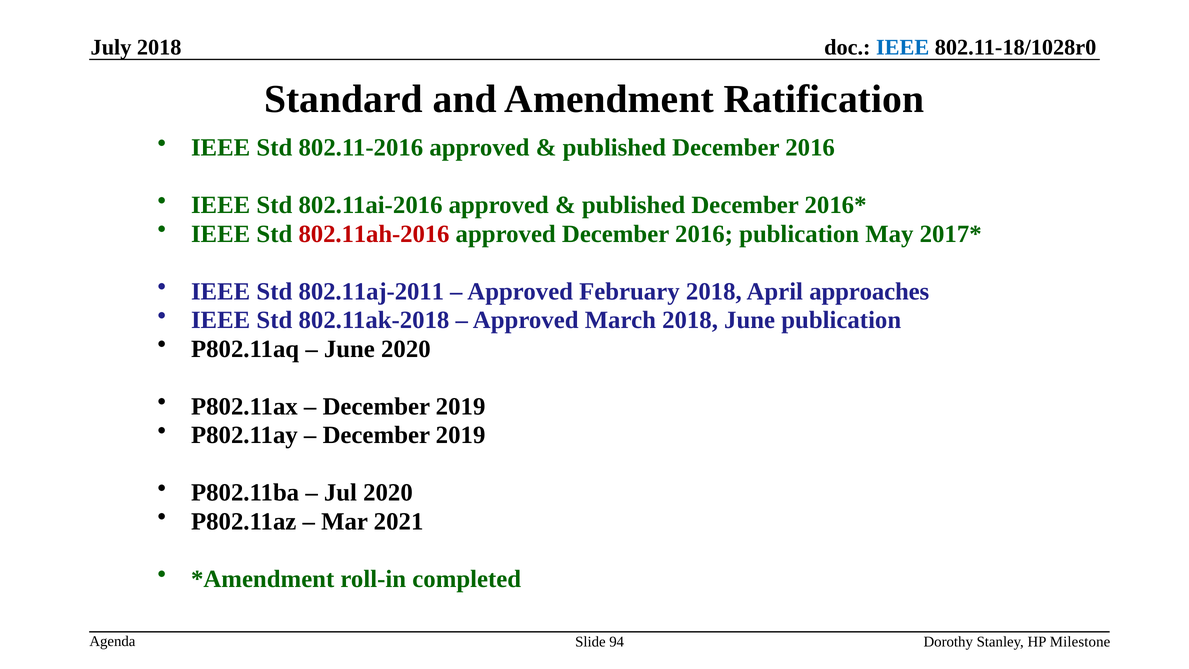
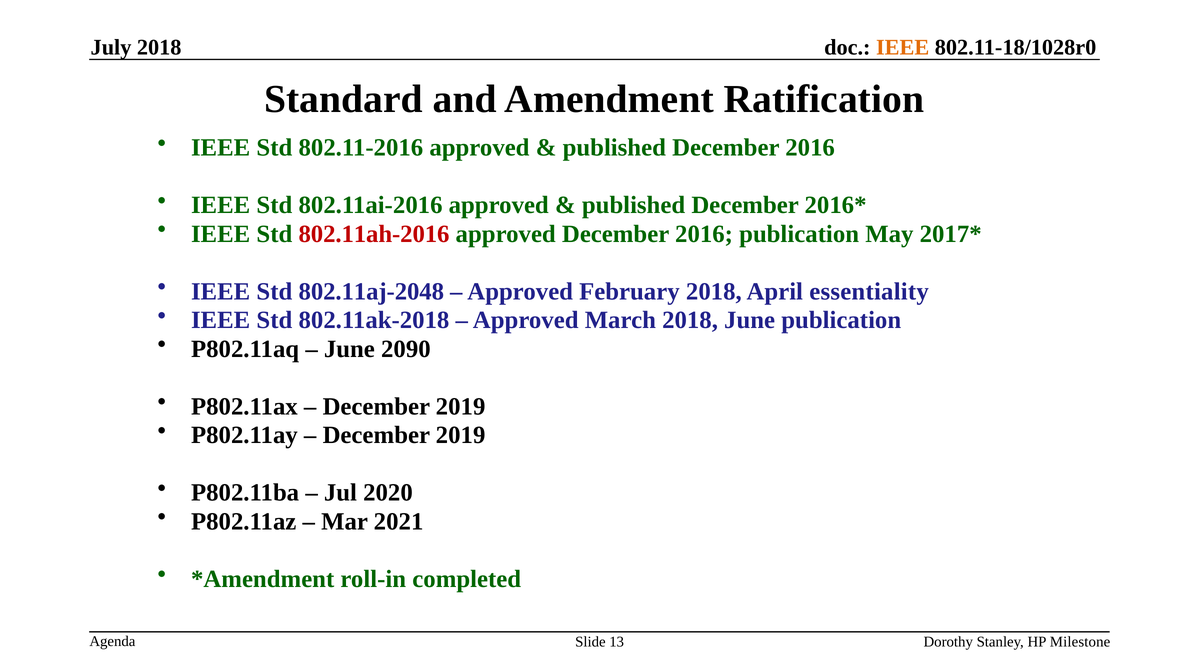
IEEE at (903, 48) colour: blue -> orange
802.11aj-2011: 802.11aj-2011 -> 802.11aj-2048
approaches: approaches -> essentiality
June 2020: 2020 -> 2090
94: 94 -> 13
